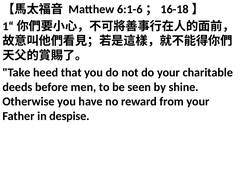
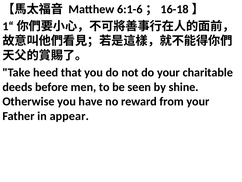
despise: despise -> appear
